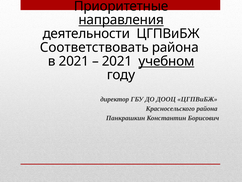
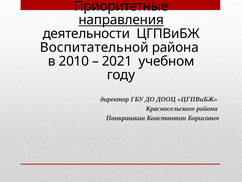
Соответствовать: Соответствовать -> Воспитательной
в 2021: 2021 -> 2010
учебном underline: present -> none
